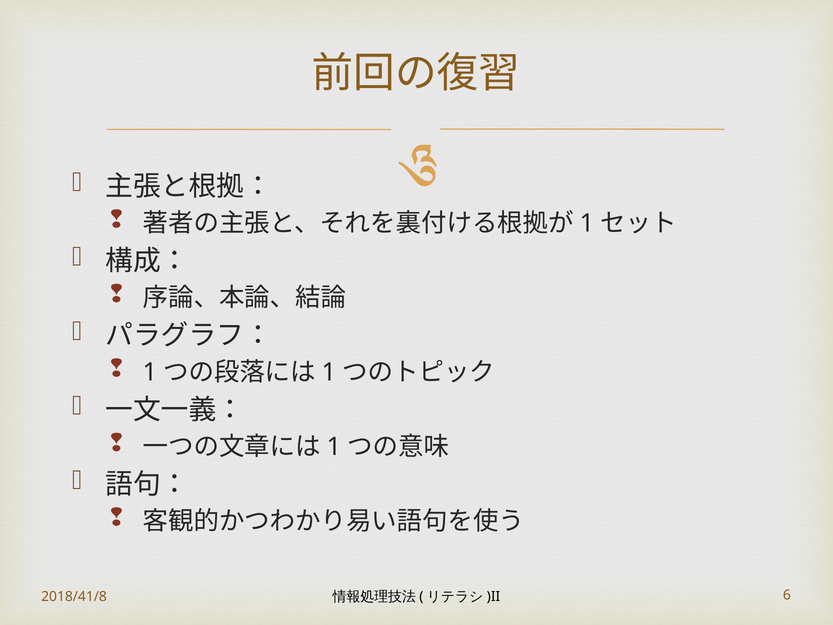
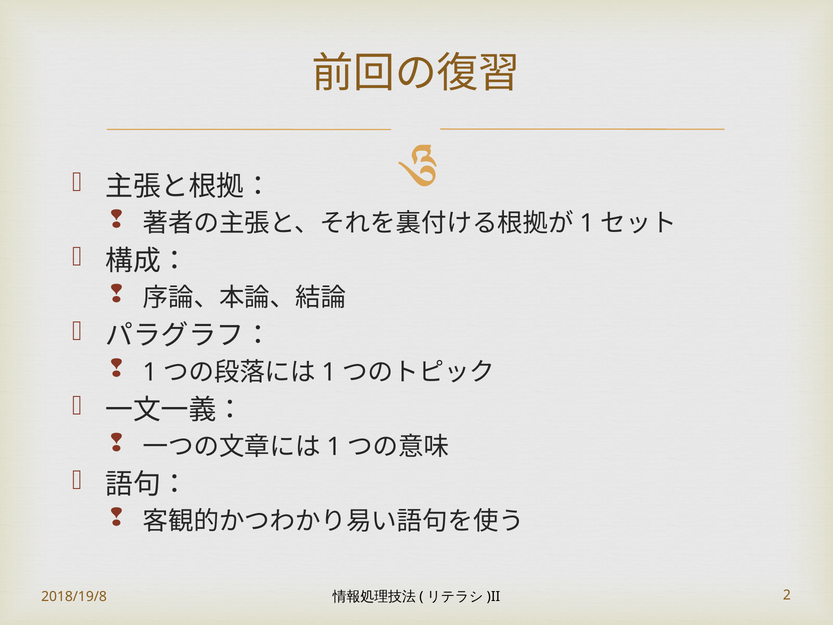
2018/41/8: 2018/41/8 -> 2018/19/8
6: 6 -> 2
